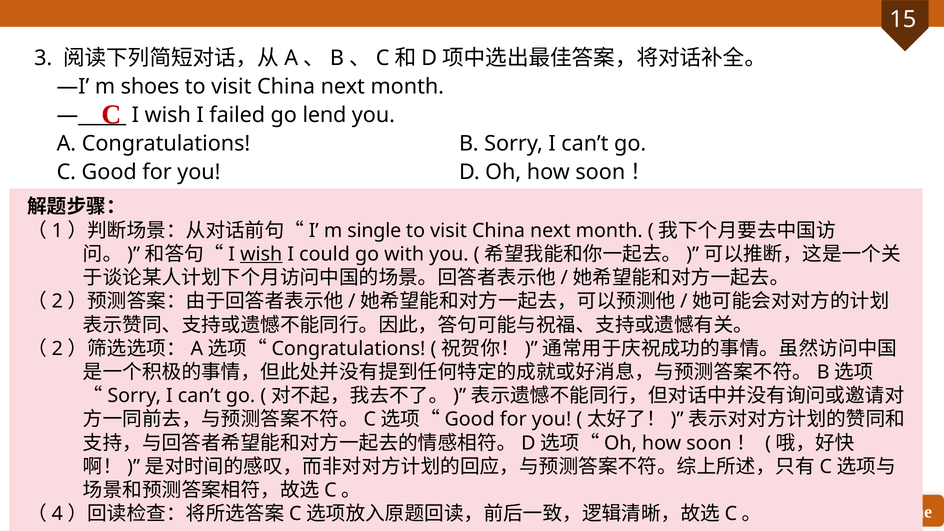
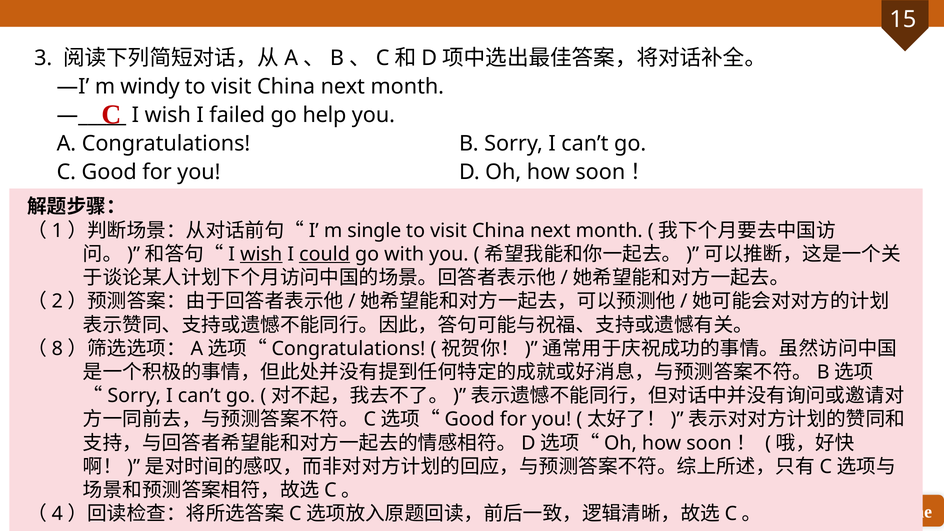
shoes: shoes -> windy
lend: lend -> help
could underline: none -> present
2 at (57, 349): 2 -> 8
